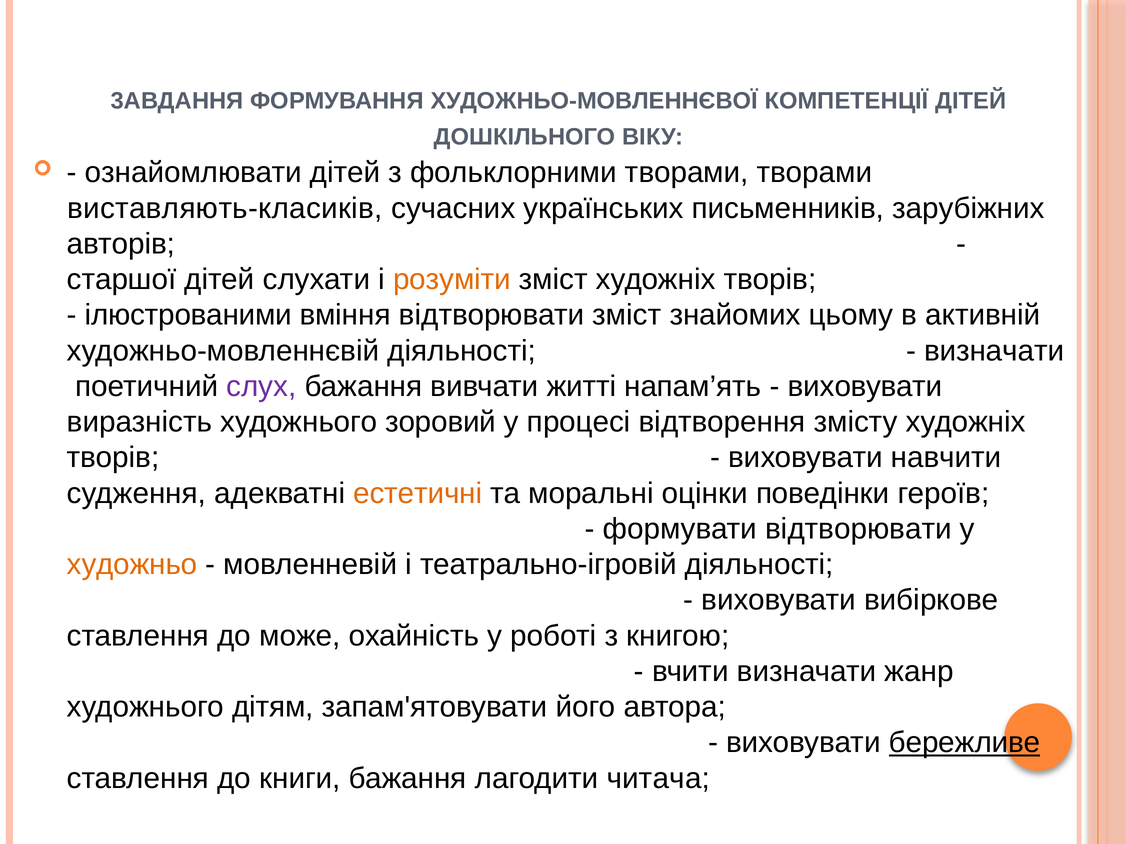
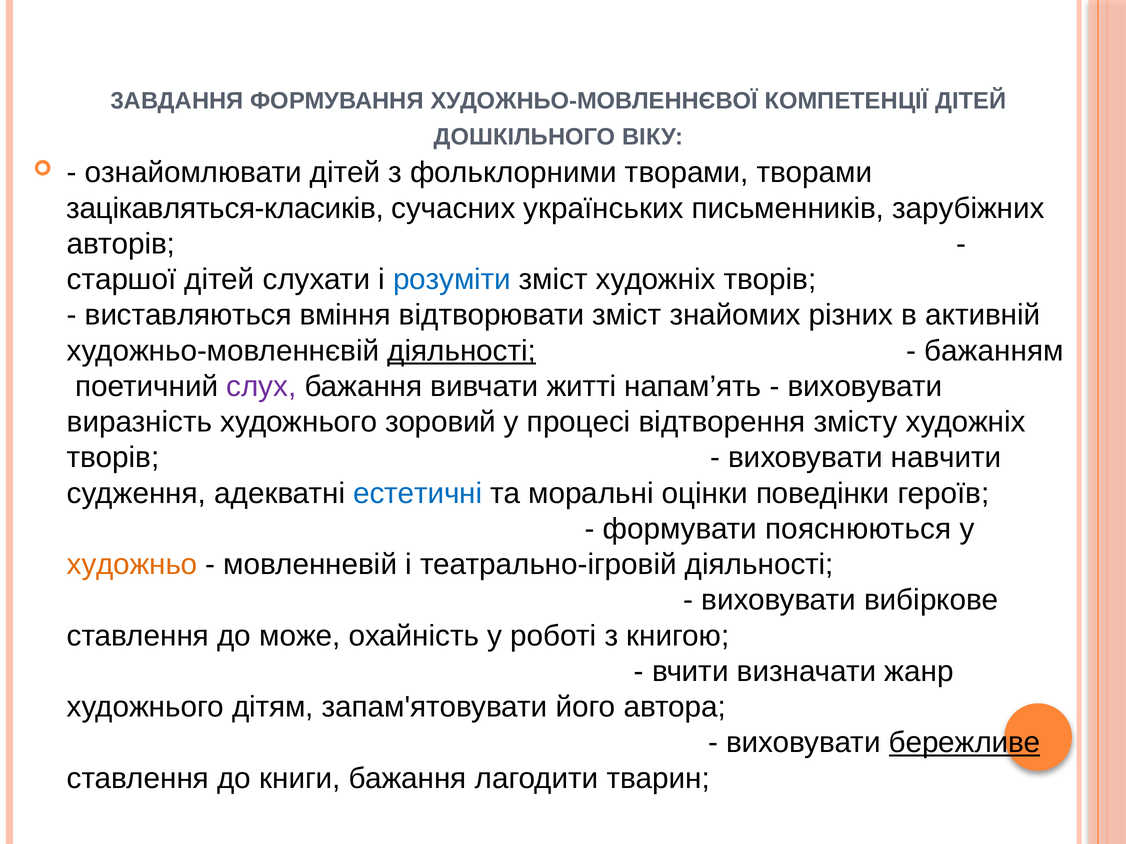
виставляють-класиків: виставляють-класиків -> зацікавляться-класиків
розуміти colour: orange -> blue
ілюстрованими: ілюстрованими -> виставляються
цьому: цьому -> різних
діяльності at (462, 351) underline: none -> present
визначати at (994, 351): визначати -> бажанням
естетичні colour: orange -> blue
формувати відтворювати: відтворювати -> пояснюються
читача: читача -> тварин
